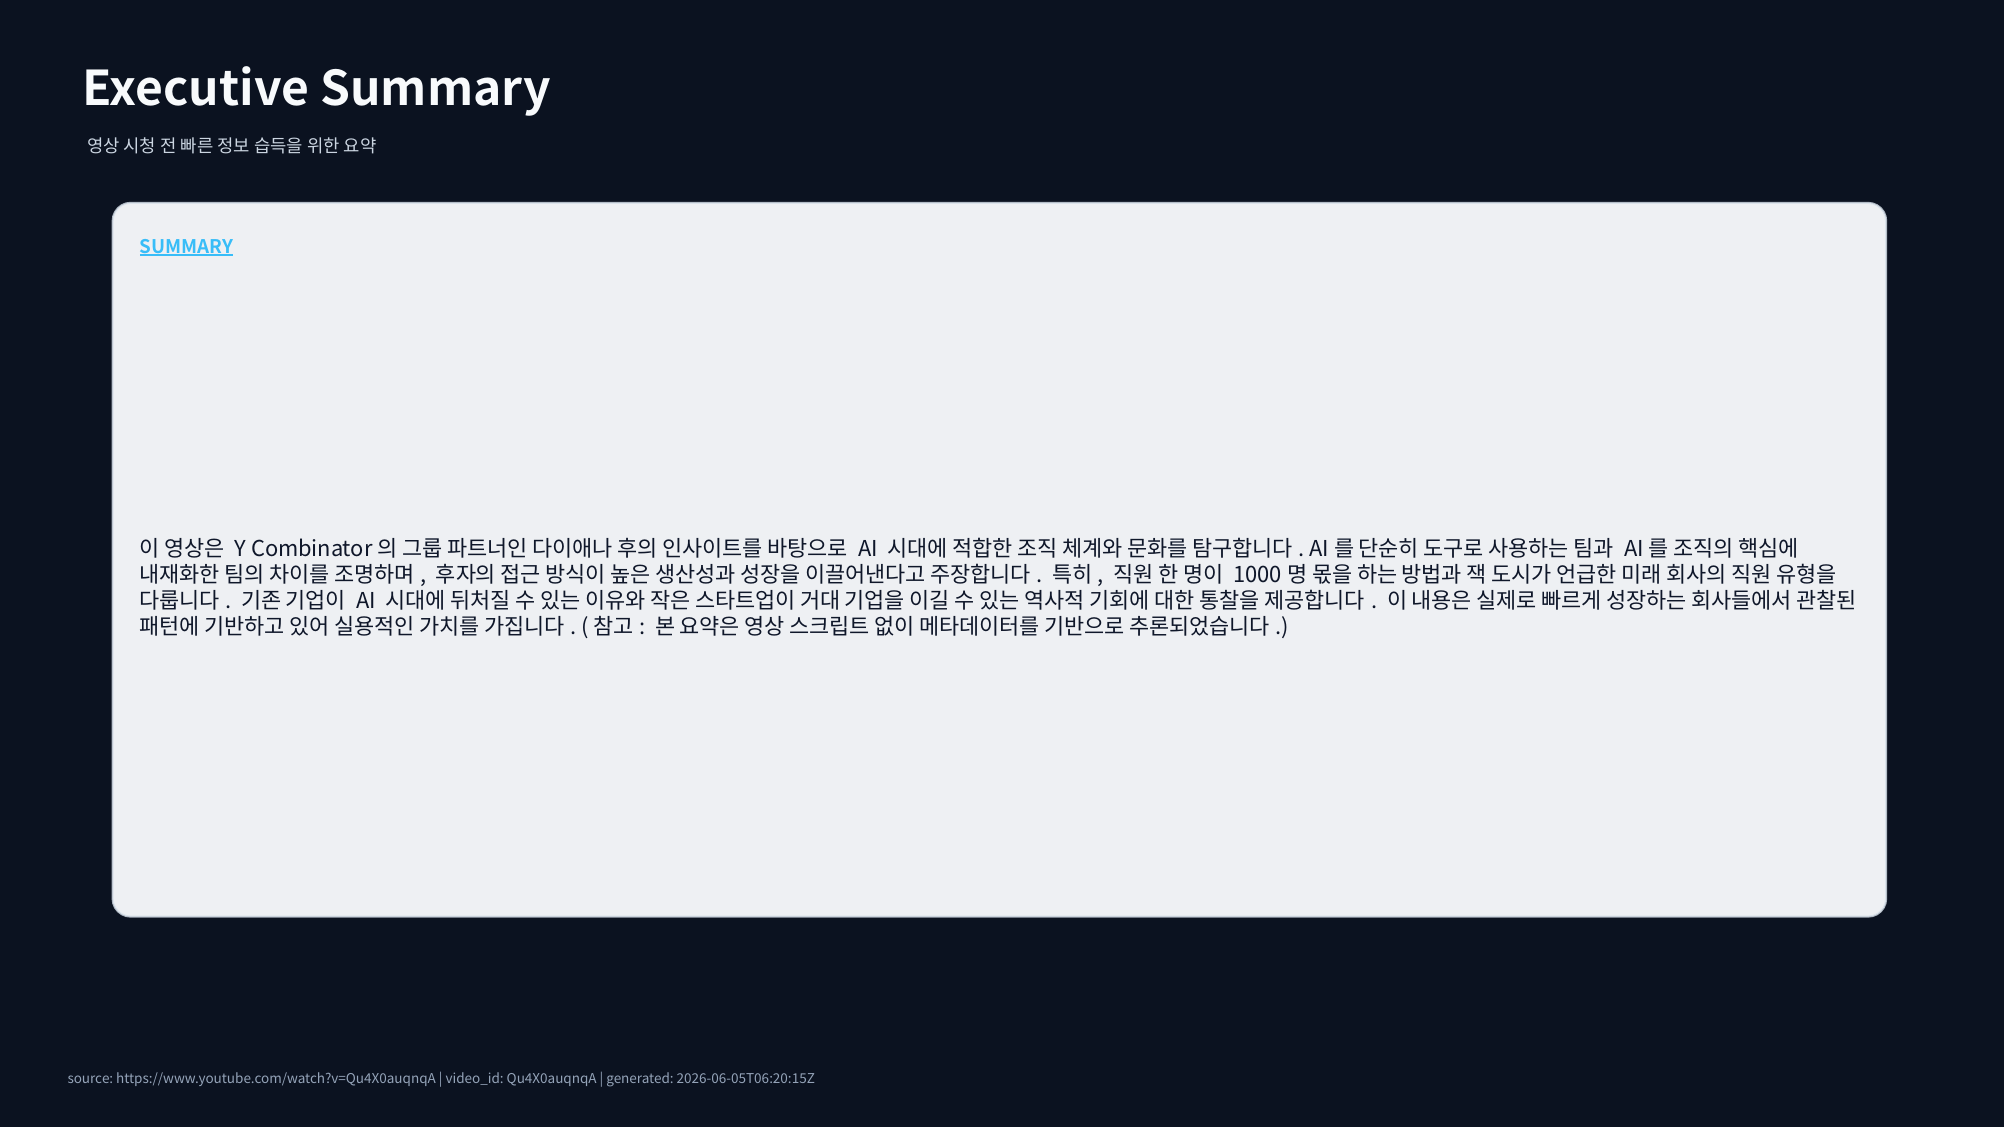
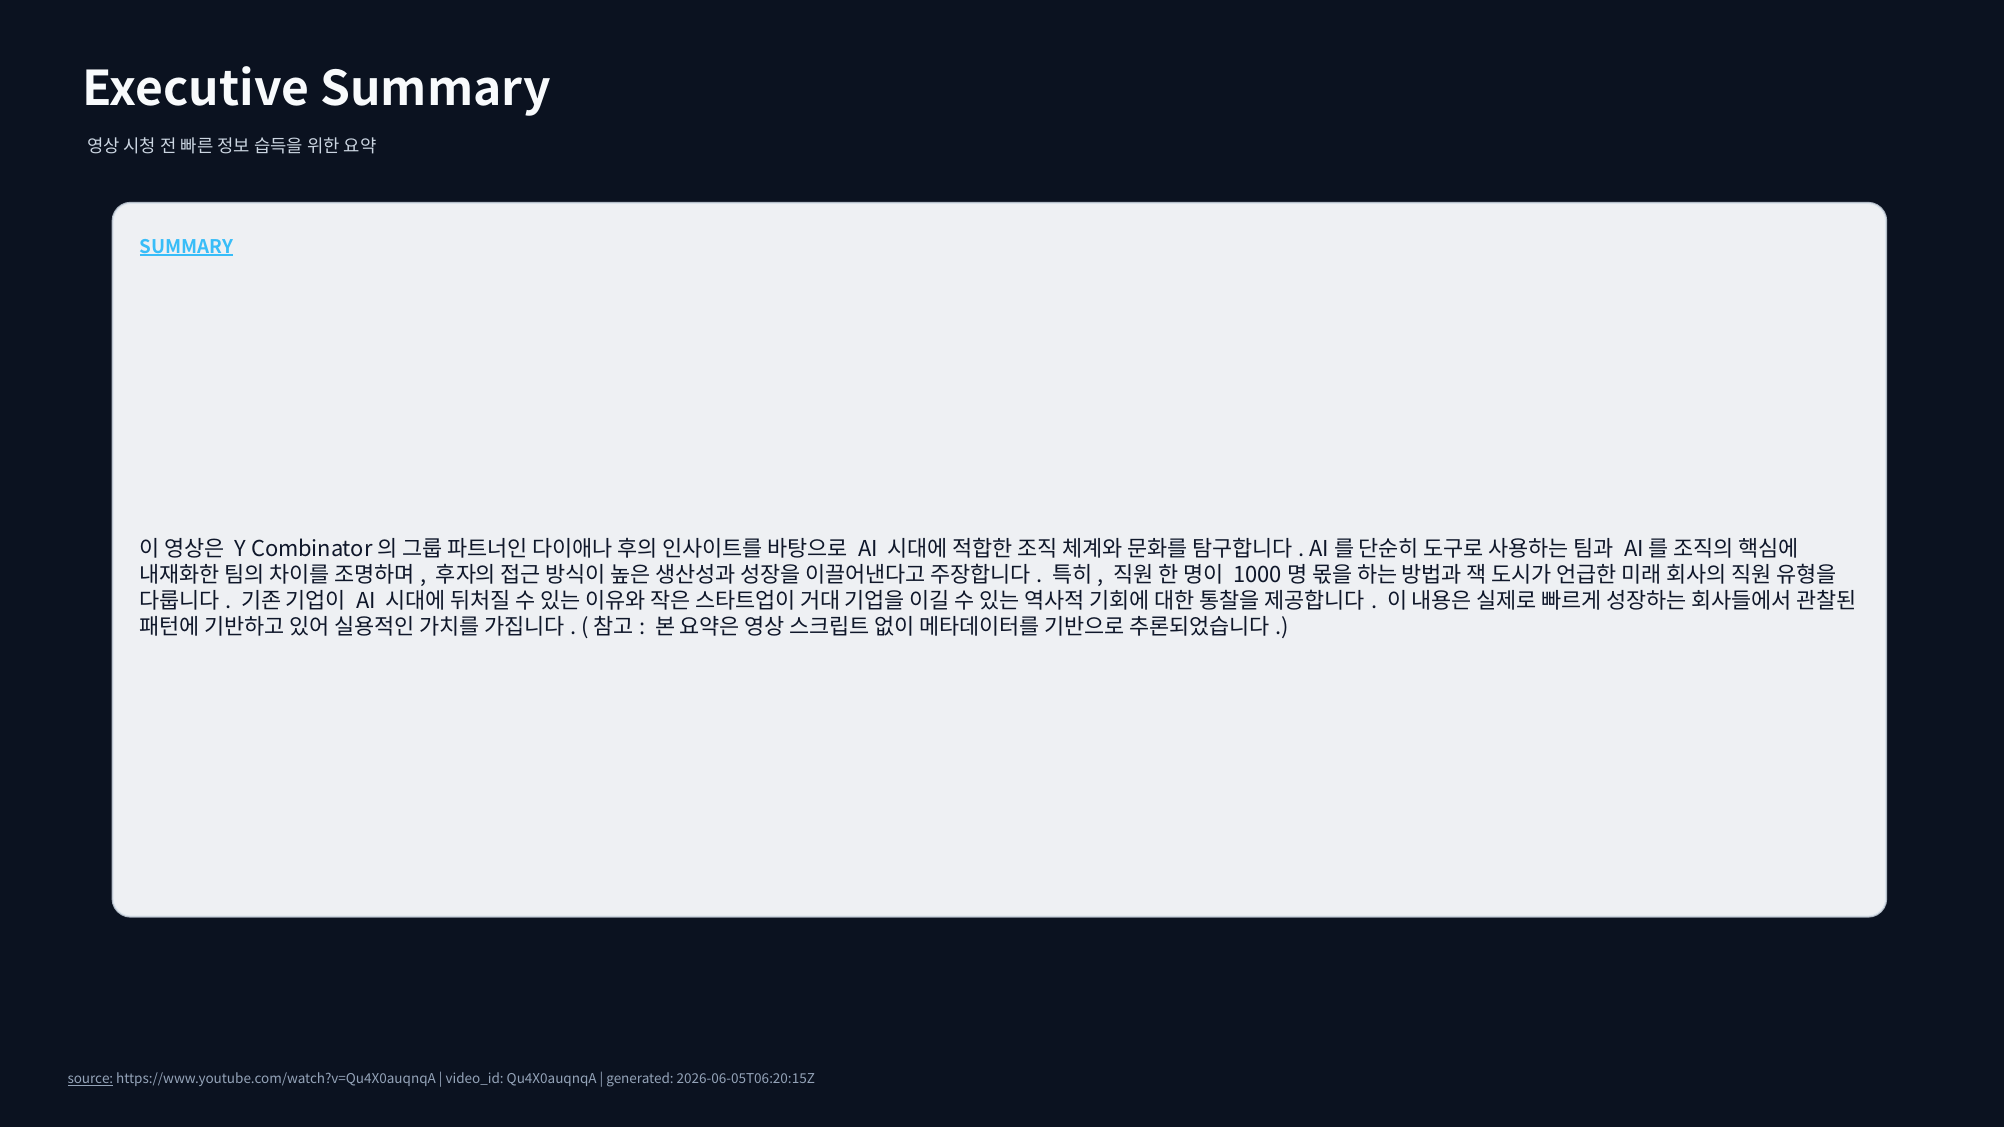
source underline: none -> present
